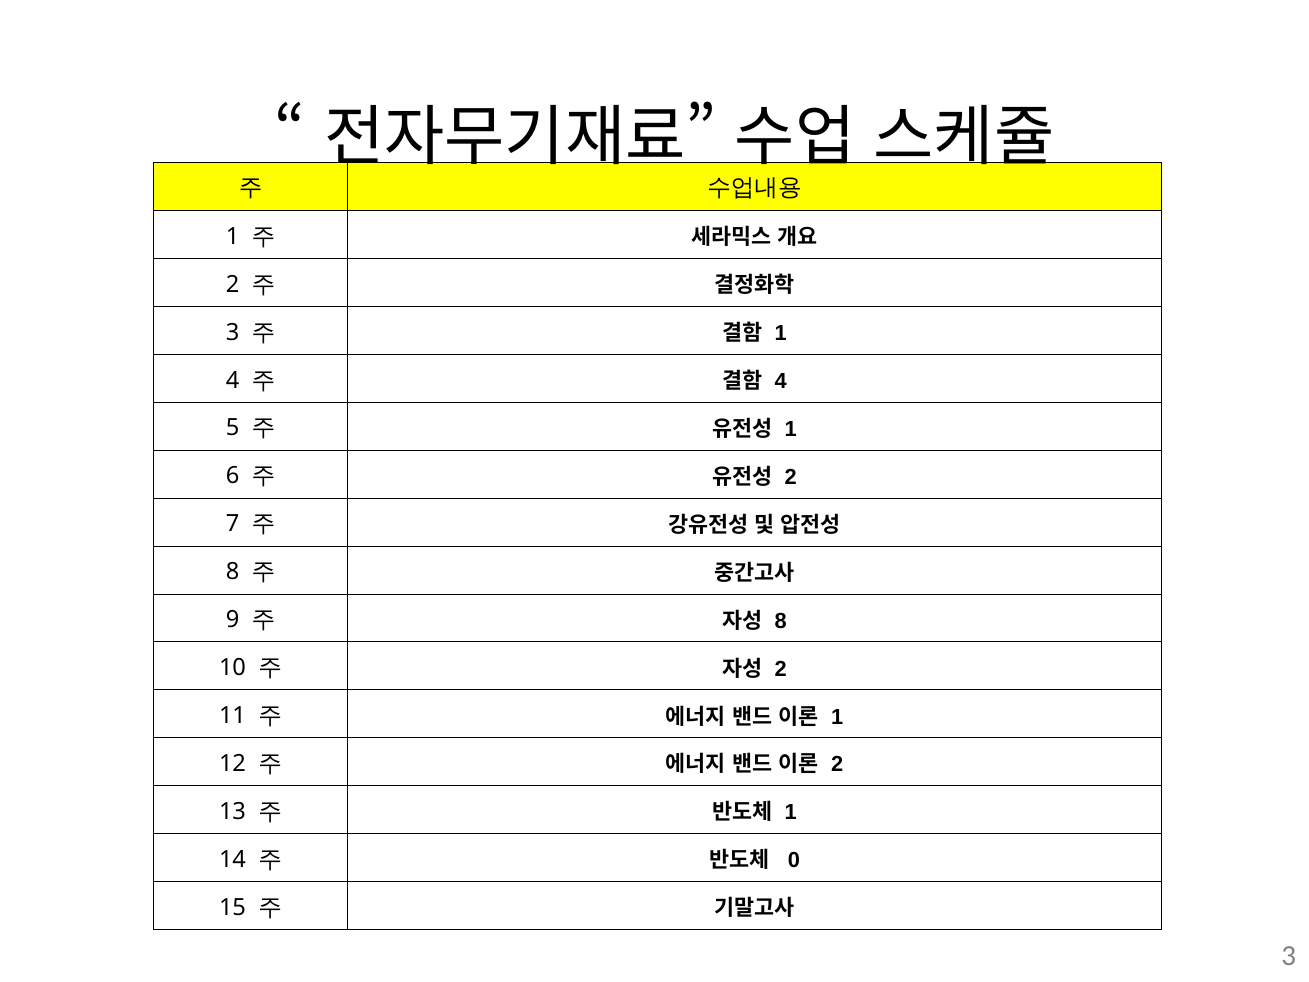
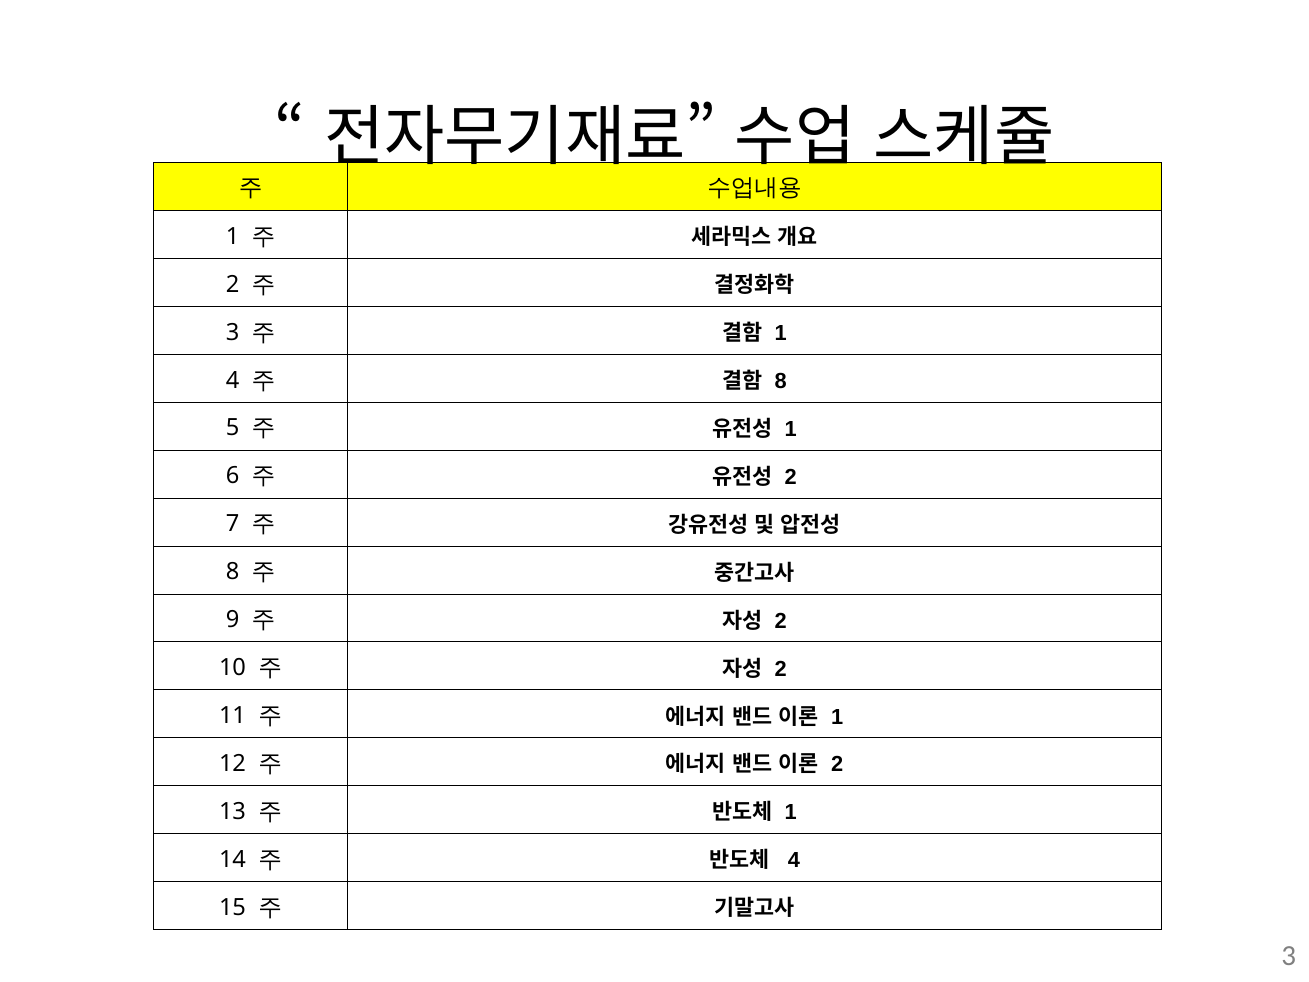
4 at (781, 381): 4 -> 8
8 at (781, 621): 8 -> 2
0 at (794, 860): 0 -> 4
